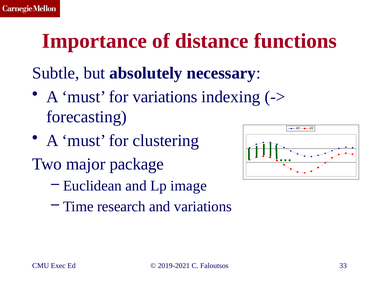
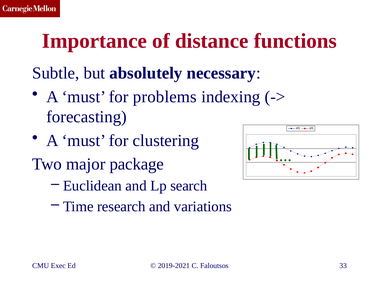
for variations: variations -> problems
image: image -> search
